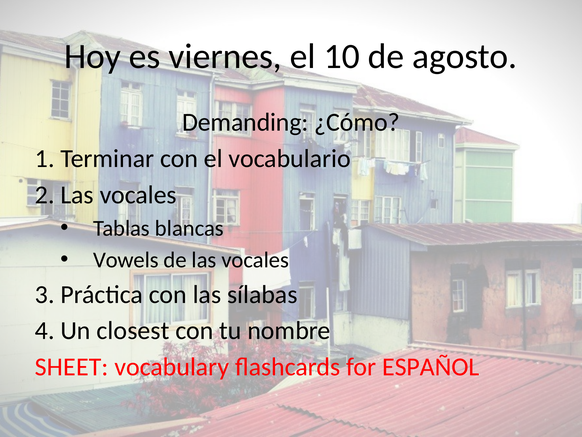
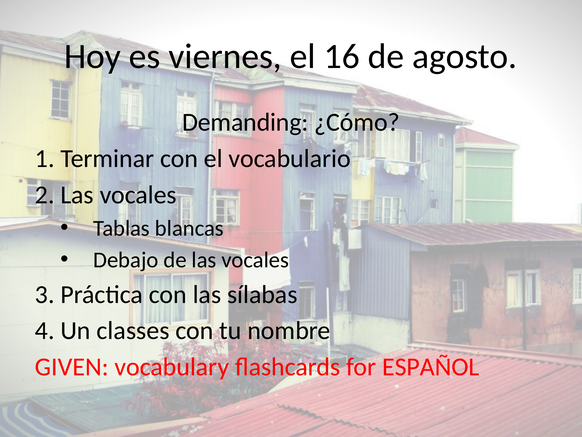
10: 10 -> 16
Vowels: Vowels -> Debajo
closest: closest -> classes
SHEET: SHEET -> GIVEN
